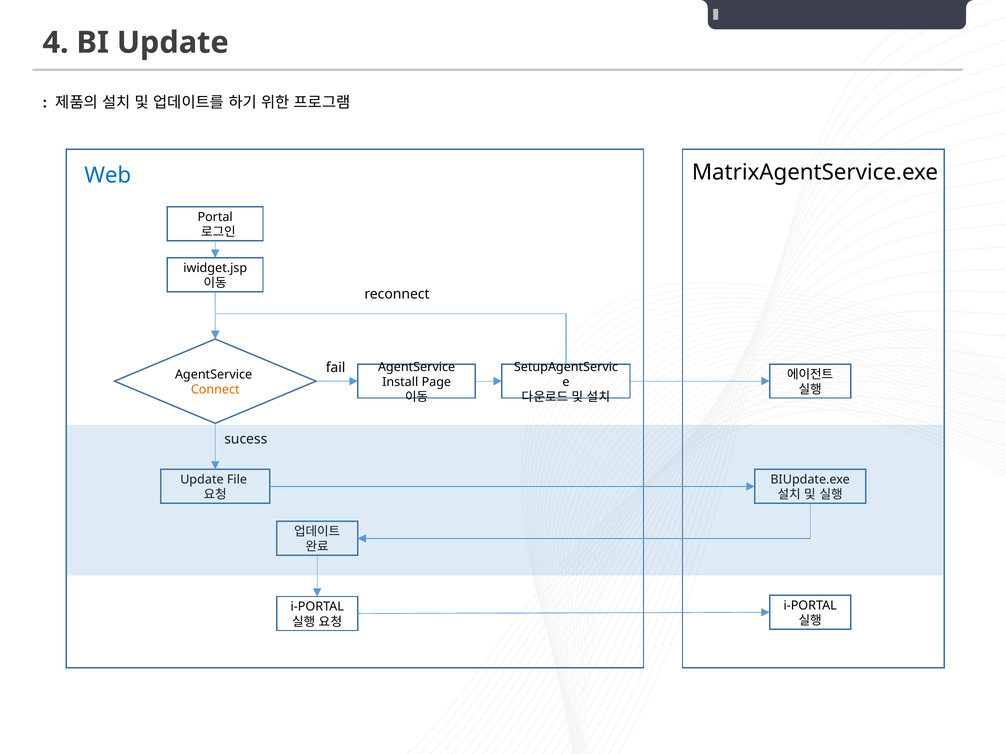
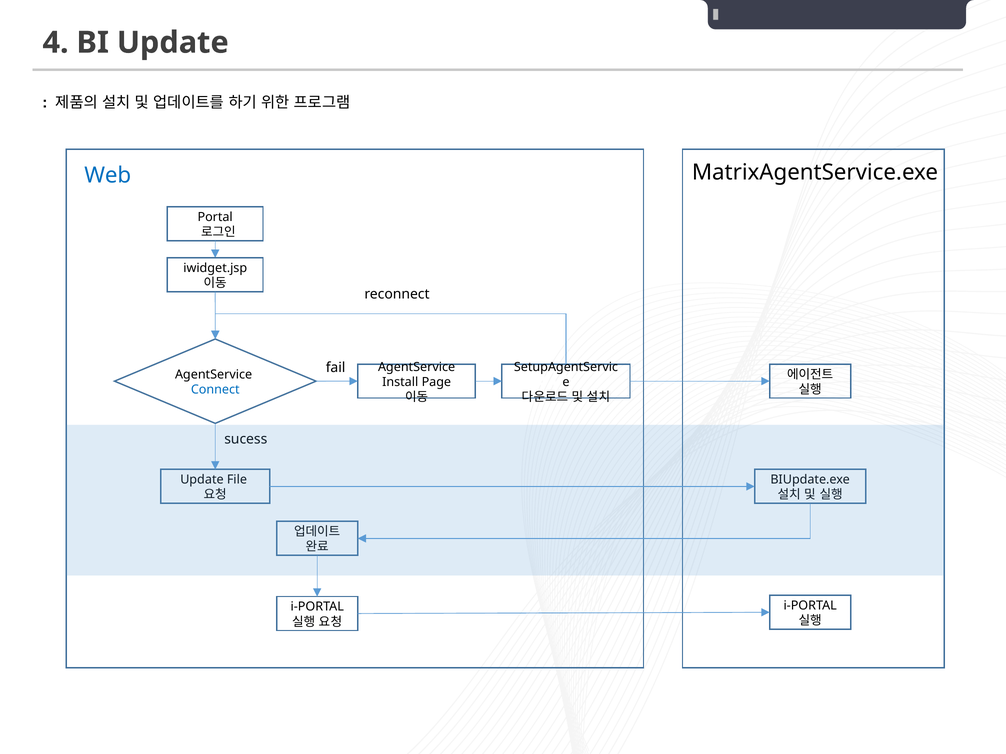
Connect colour: orange -> blue
